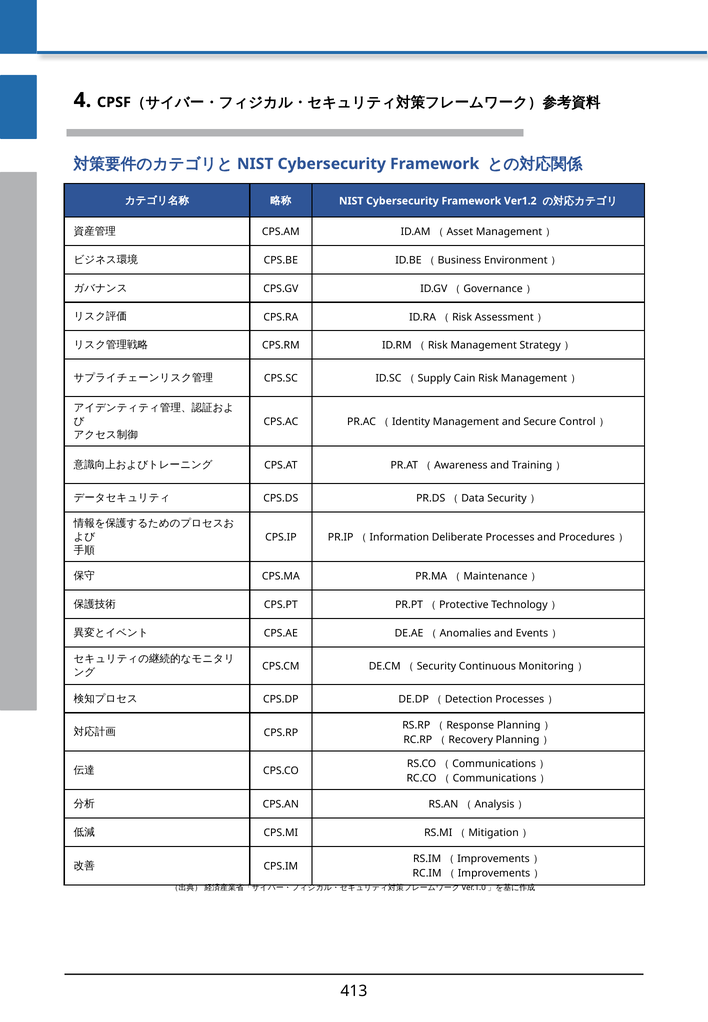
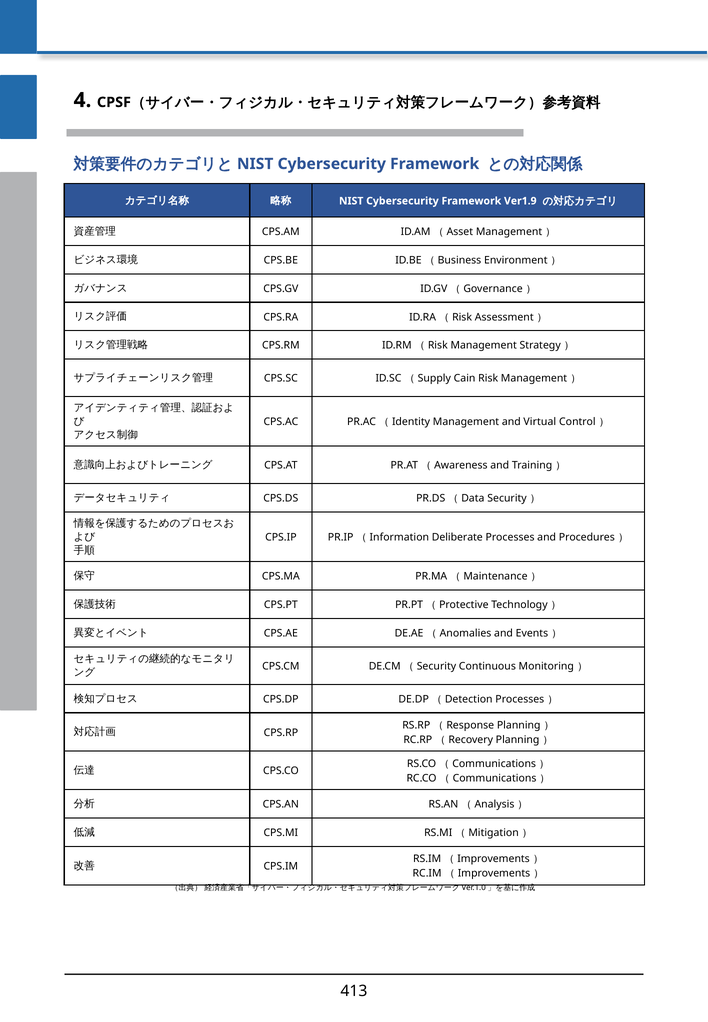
Ver1.2: Ver1.2 -> Ver1.9
Secure: Secure -> Virtual
